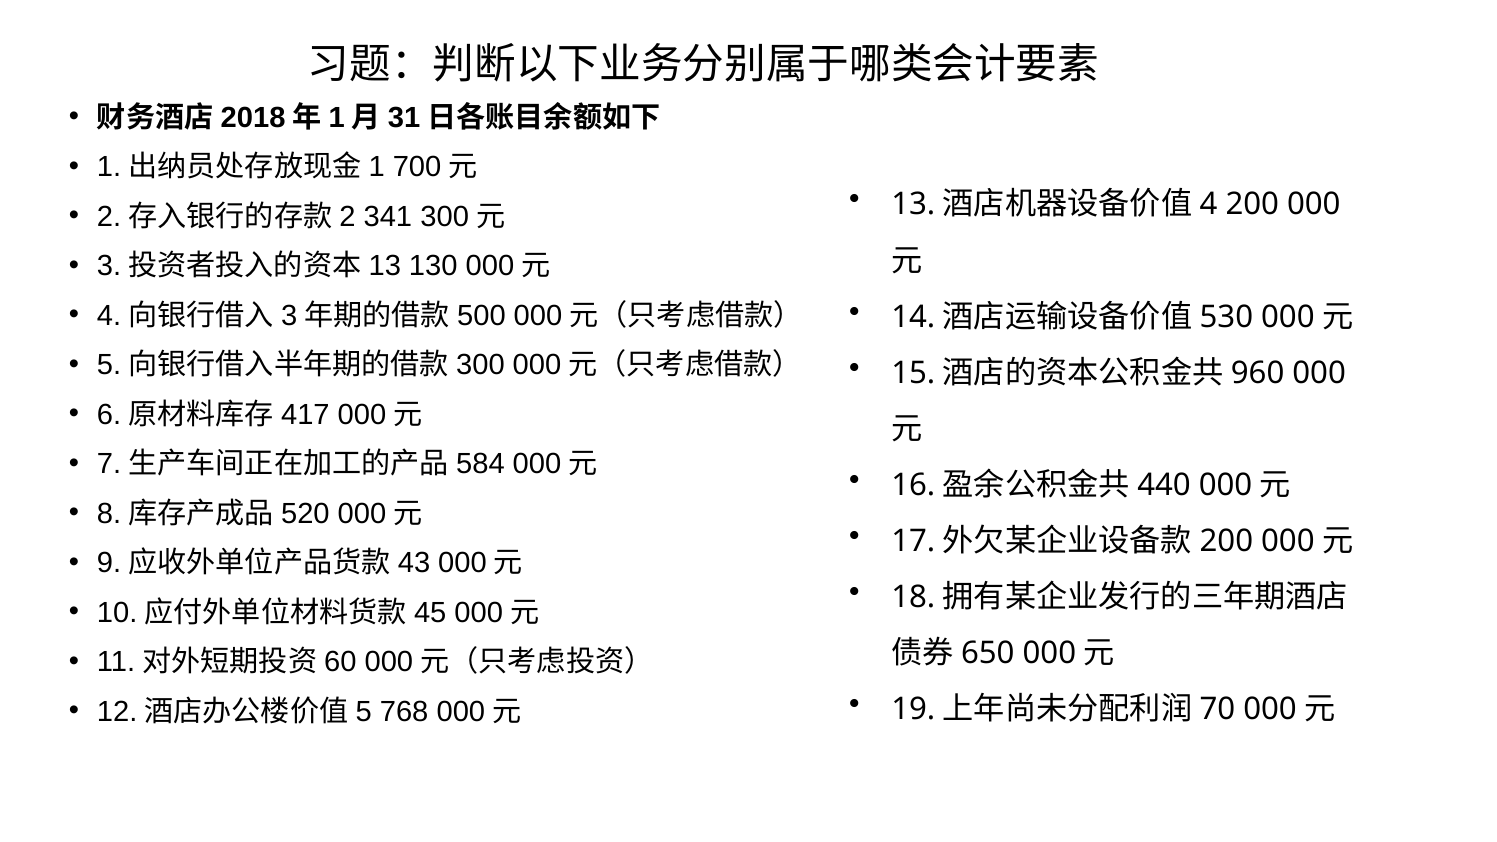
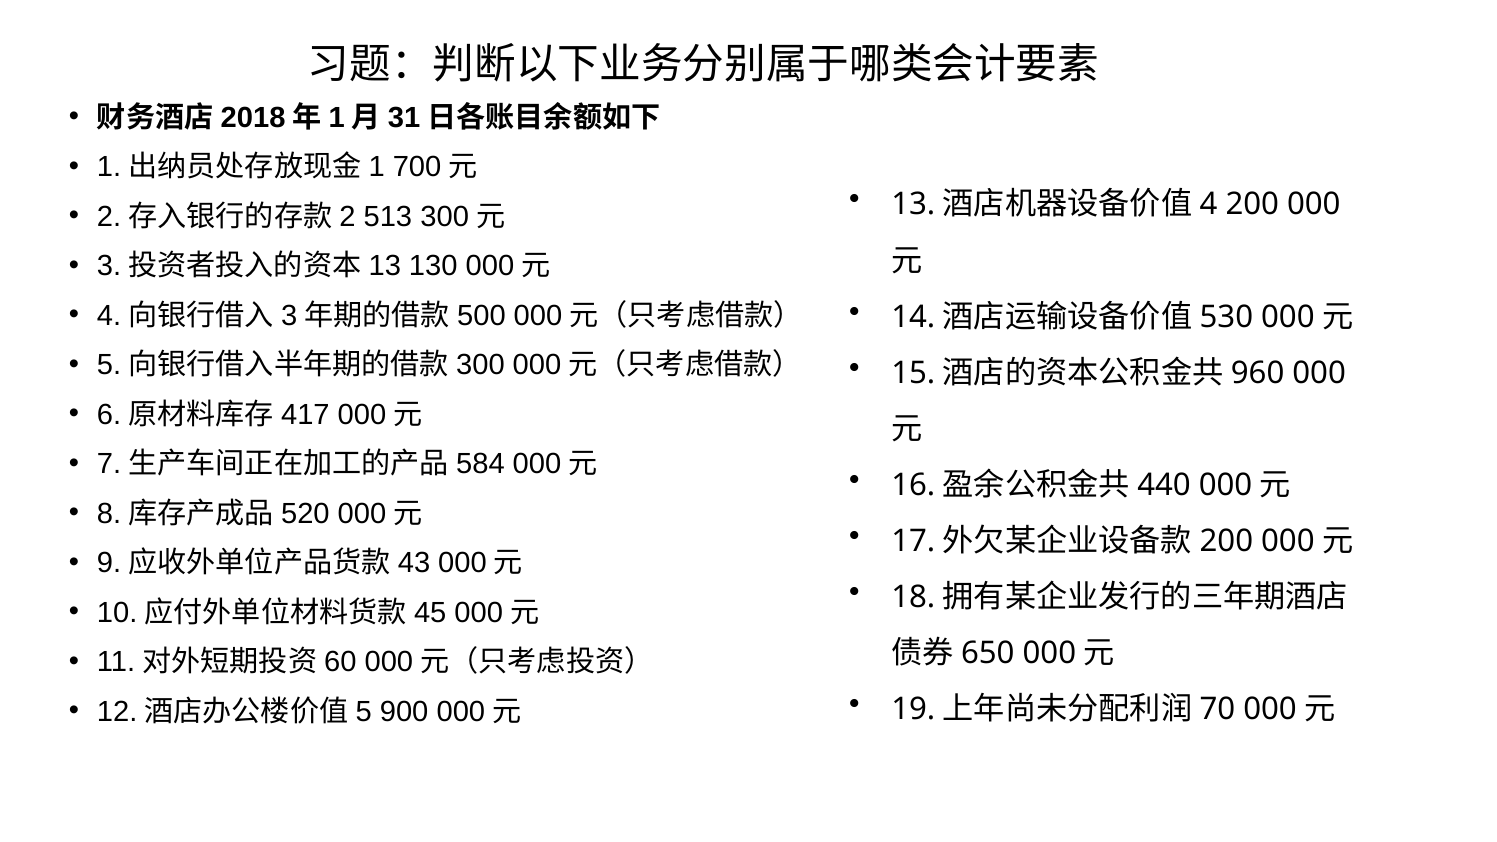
341: 341 -> 513
768: 768 -> 900
